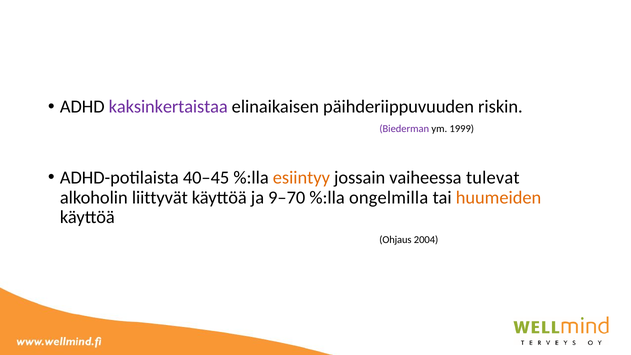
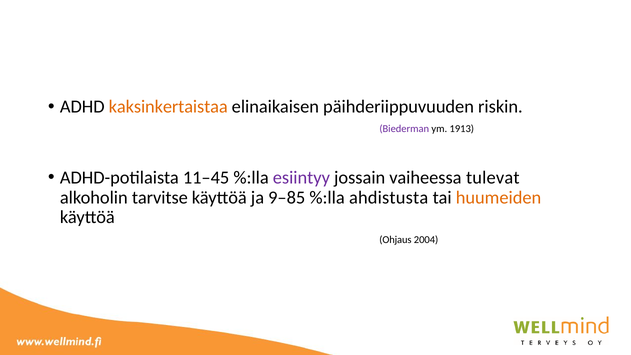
kaksinkertaistaa colour: purple -> orange
1999: 1999 -> 1913
40–45: 40–45 -> 11–45
esiintyy colour: orange -> purple
liittyvät: liittyvät -> tarvitse
9–70: 9–70 -> 9–85
ongelmilla: ongelmilla -> ahdistusta
